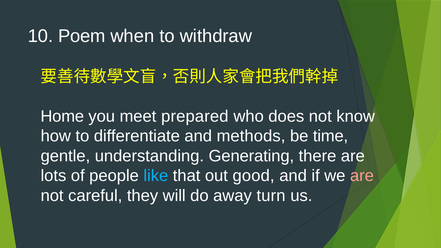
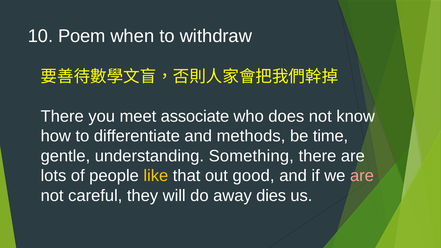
Home at (62, 116): Home -> There
prepared: prepared -> associate
Generating: Generating -> Something
like colour: light blue -> yellow
turn: turn -> dies
